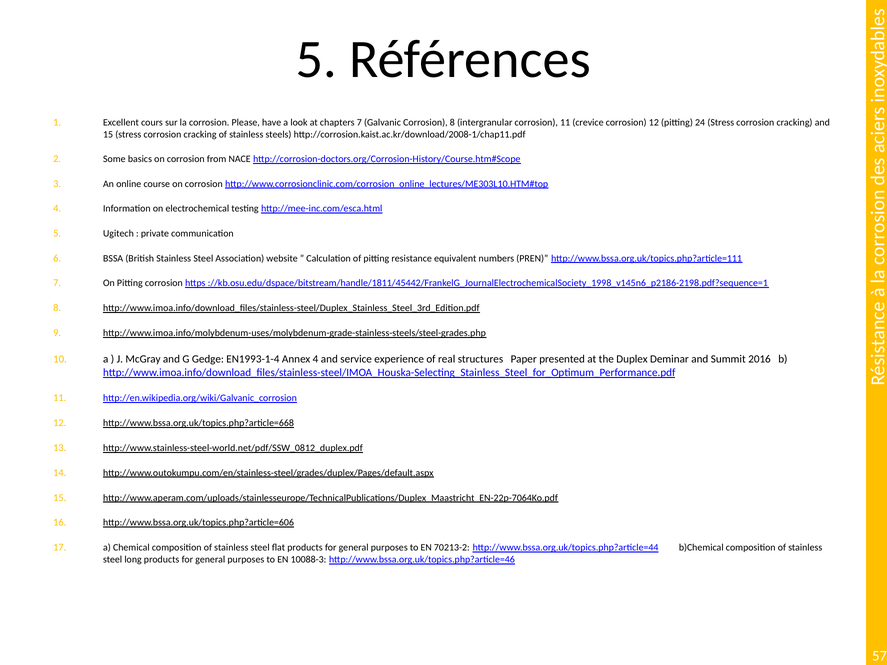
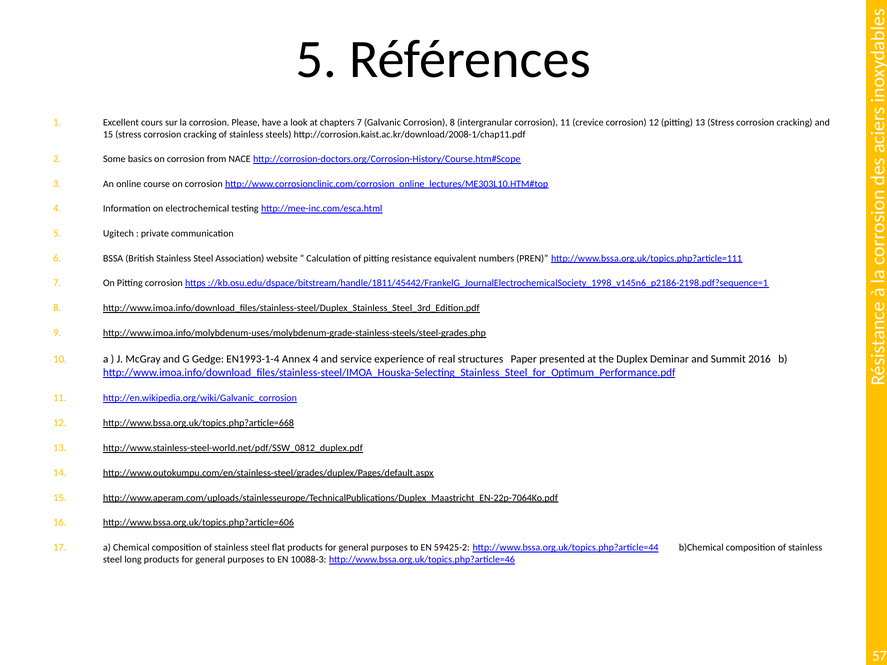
pitting 24: 24 -> 13
70213-2: 70213-2 -> 59425-2
